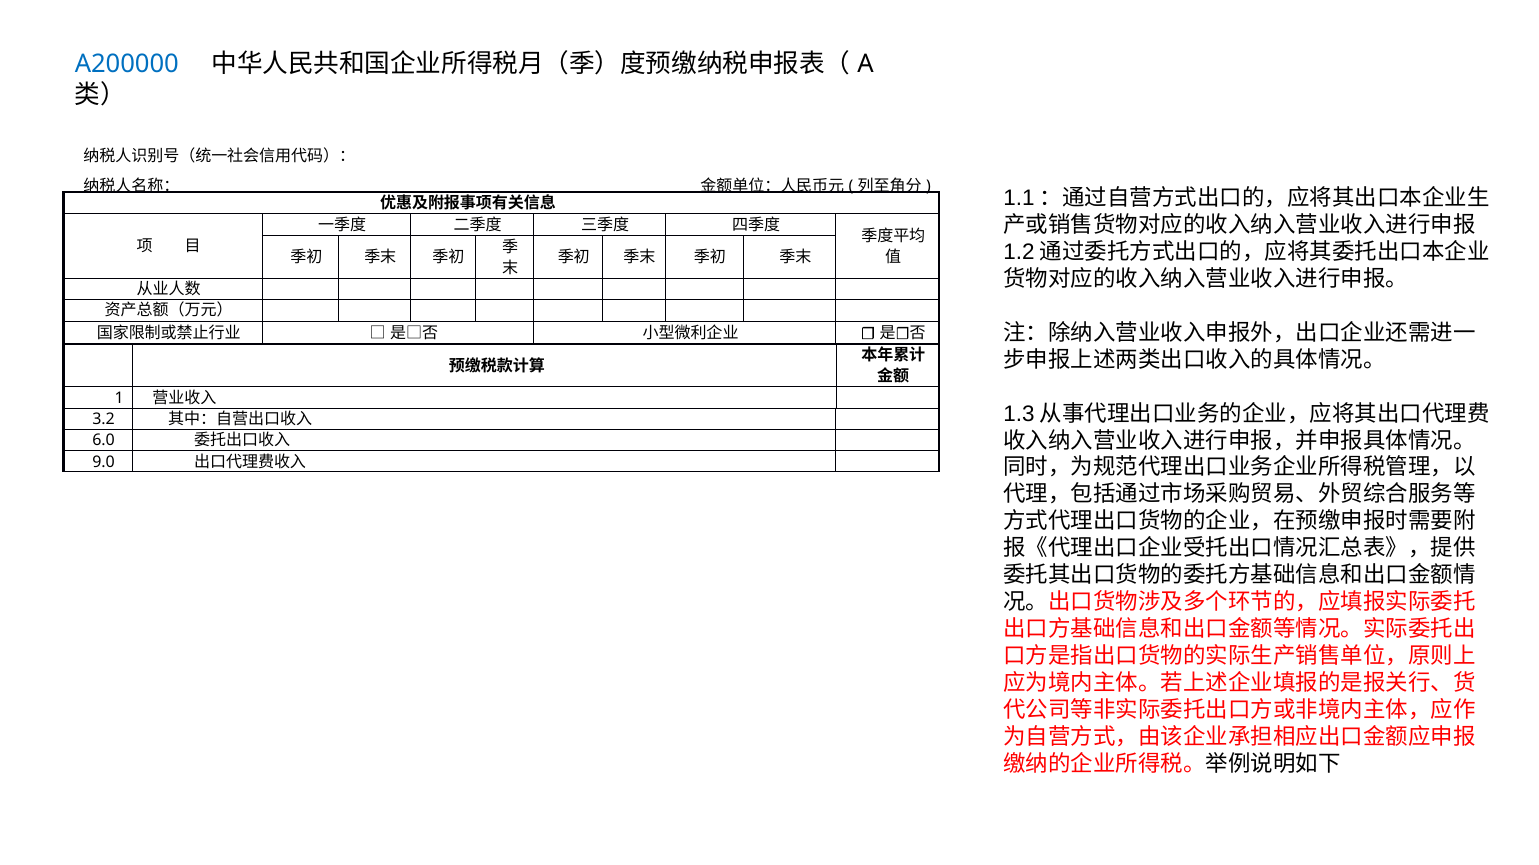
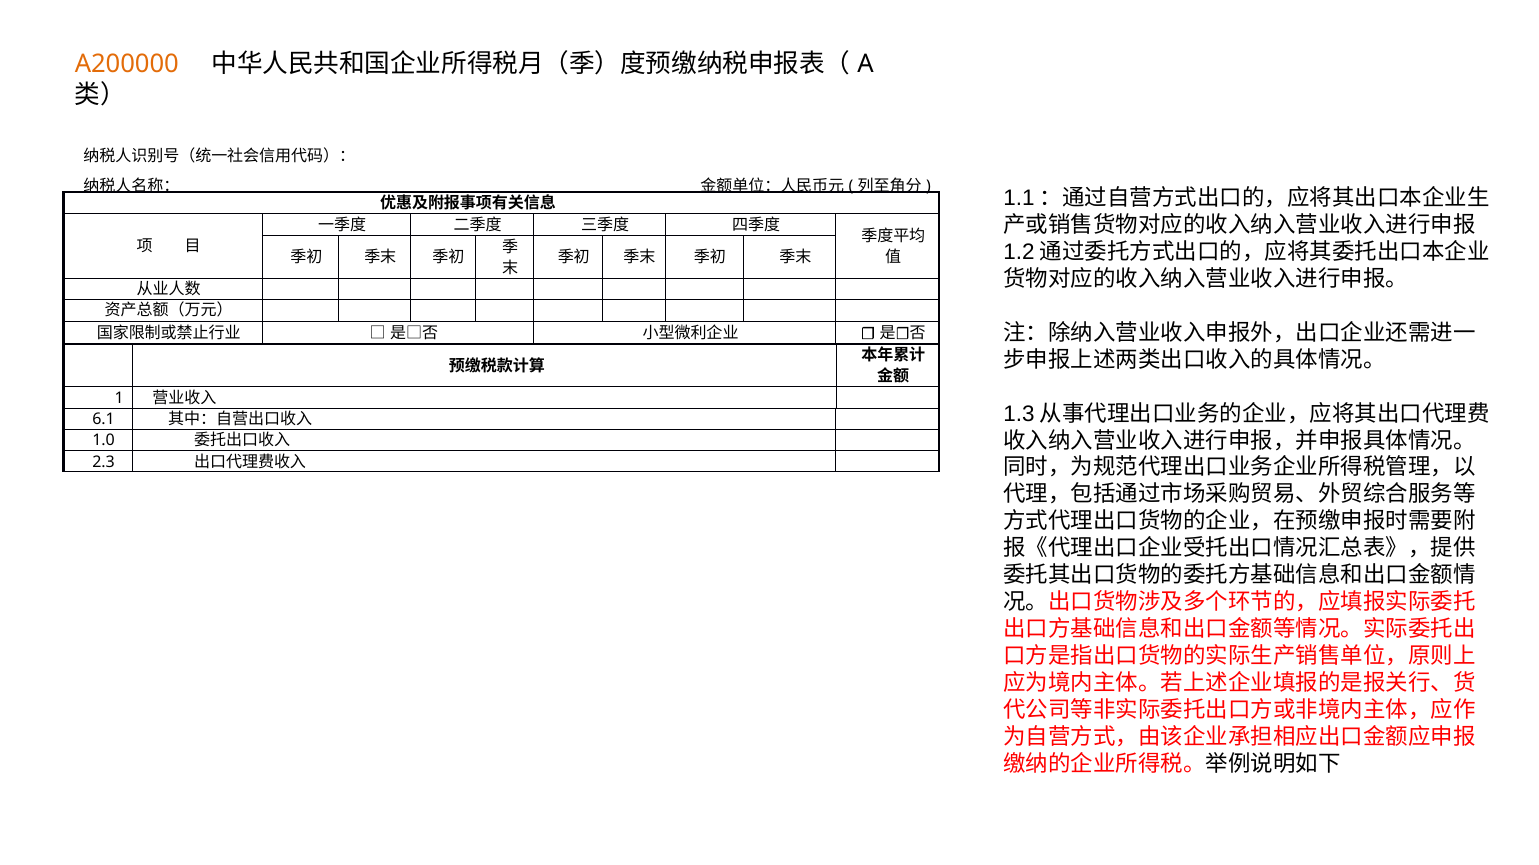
A200000 colour: blue -> orange
3.2: 3.2 -> 6.1
6.0: 6.0 -> 1.0
9.0: 9.0 -> 2.3
